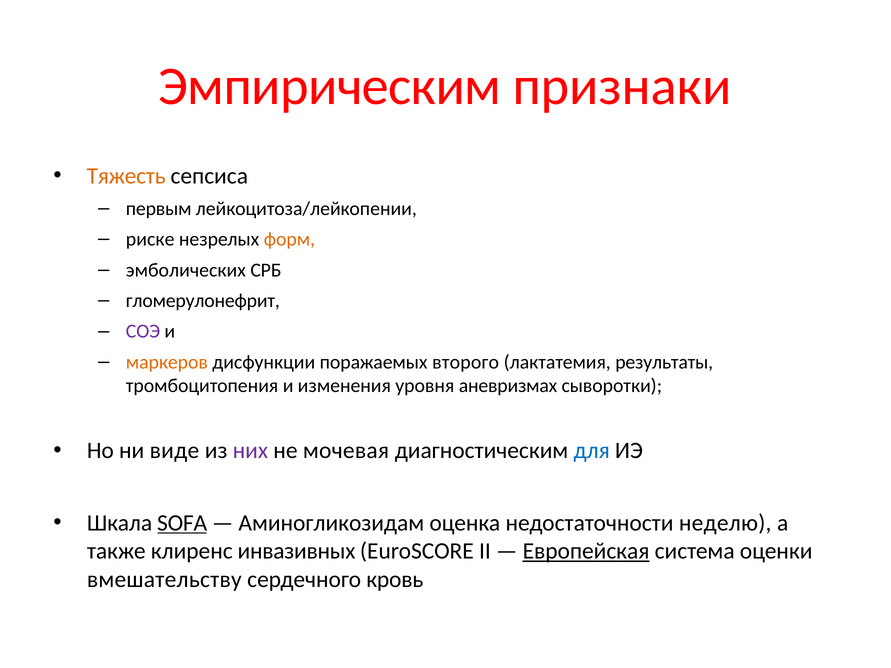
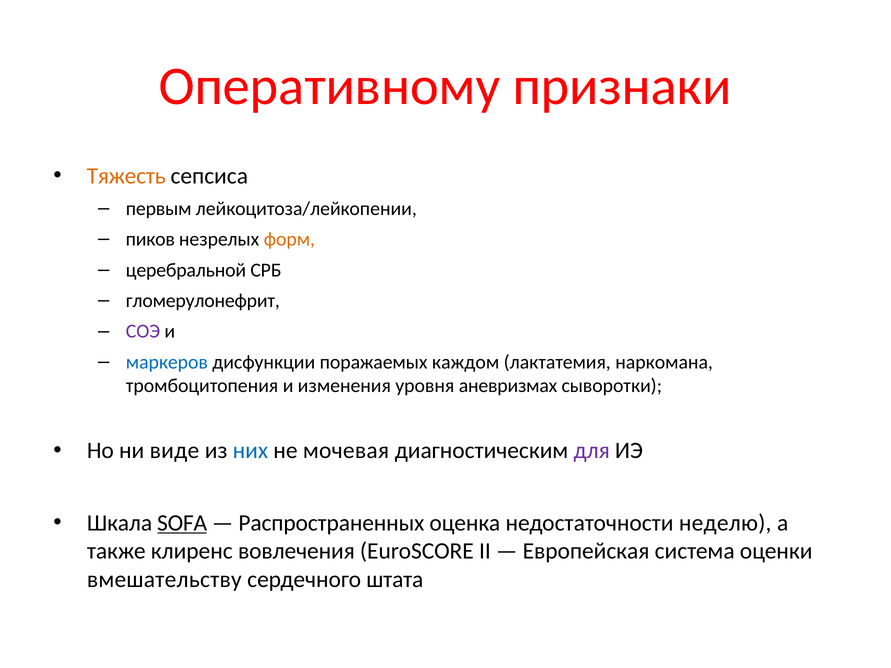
Эмпирическим: Эмпирическим -> Оперативному
риске: риске -> пиков
эмболических: эмболических -> церебральной
маркеров colour: orange -> blue
второго: второго -> каждом
результаты: результаты -> наркомана
них colour: purple -> blue
для colour: blue -> purple
Аминогликозидам: Аминогликозидам -> Распространенных
инвазивных: инвазивных -> вовлечения
Европейская underline: present -> none
кровь: кровь -> штата
